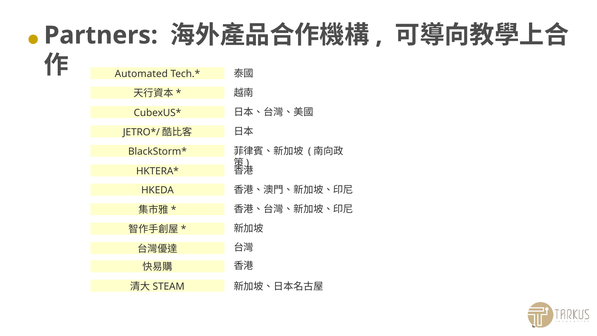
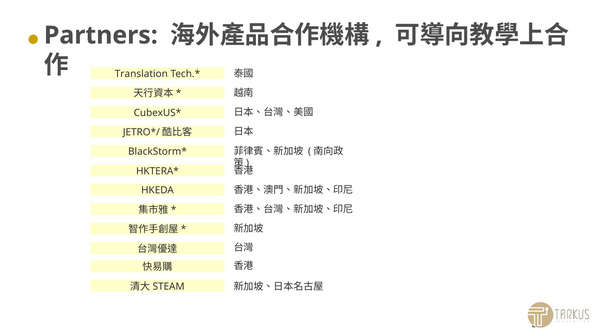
Automated: Automated -> Translation
